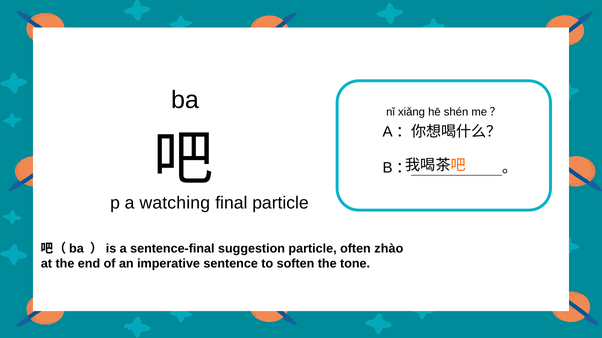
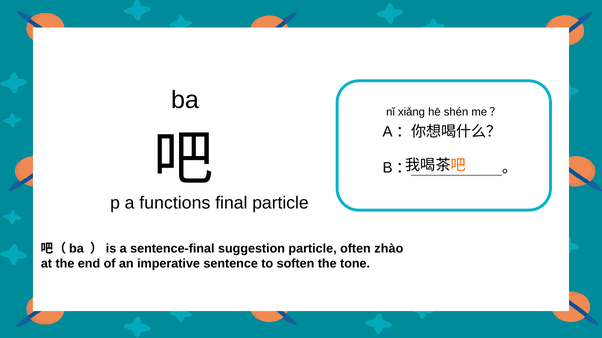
watching: watching -> functions
